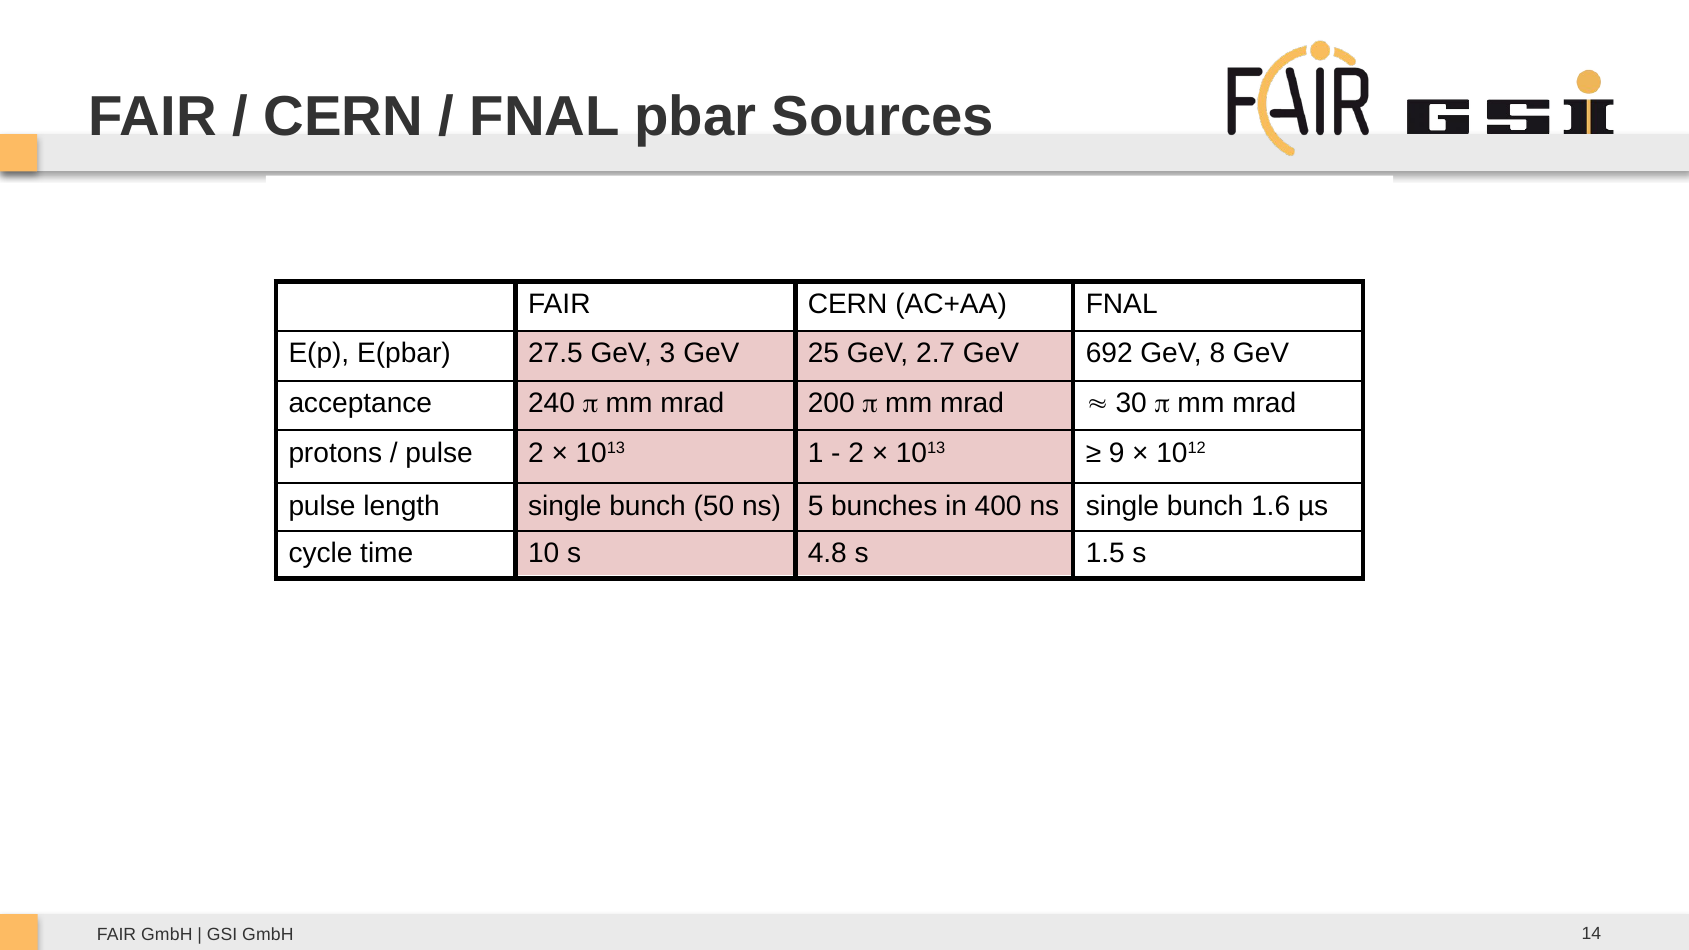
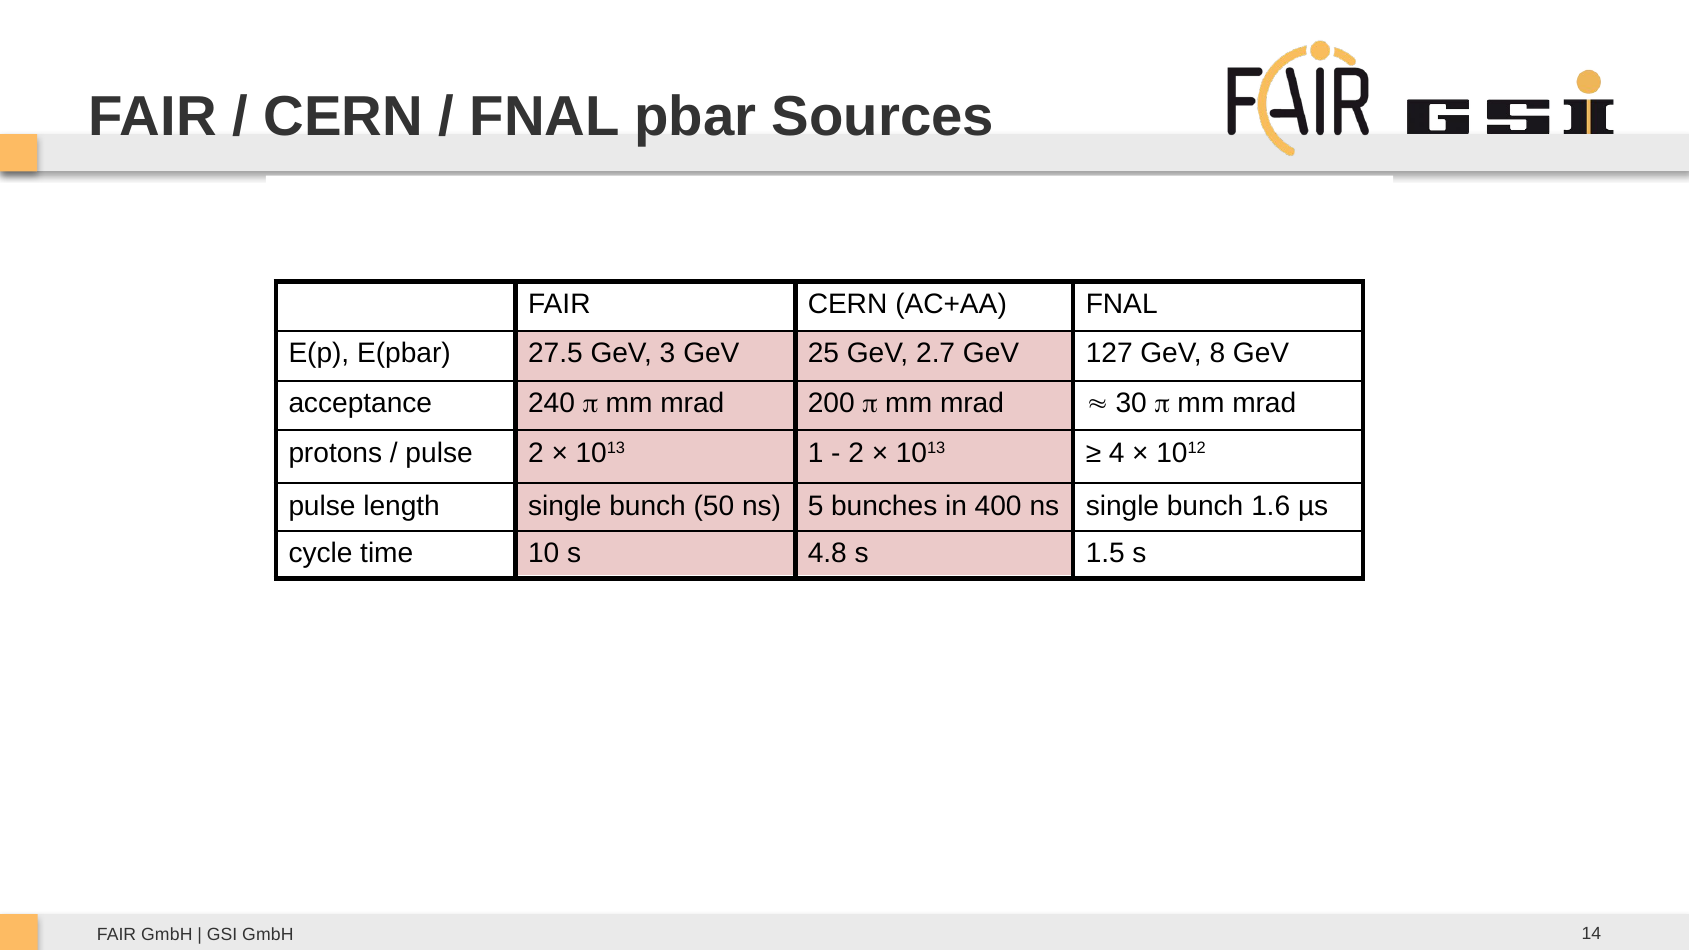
692: 692 -> 127
9: 9 -> 4
